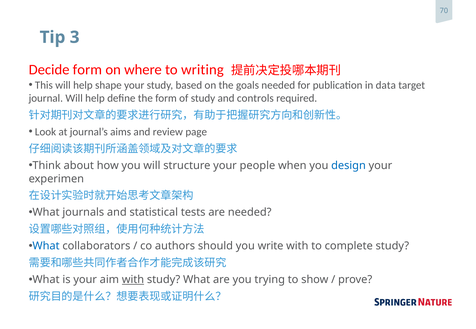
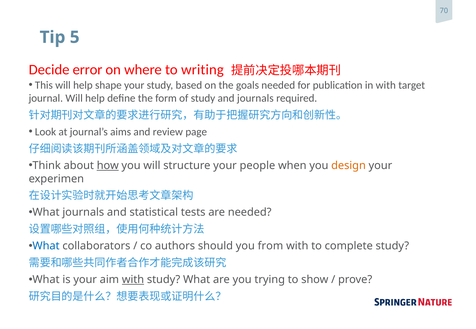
3: 3 -> 5
Decide form: form -> error
in data: data -> with
and controls: controls -> journals
how underline: none -> present
design colour: blue -> orange
write: write -> from
